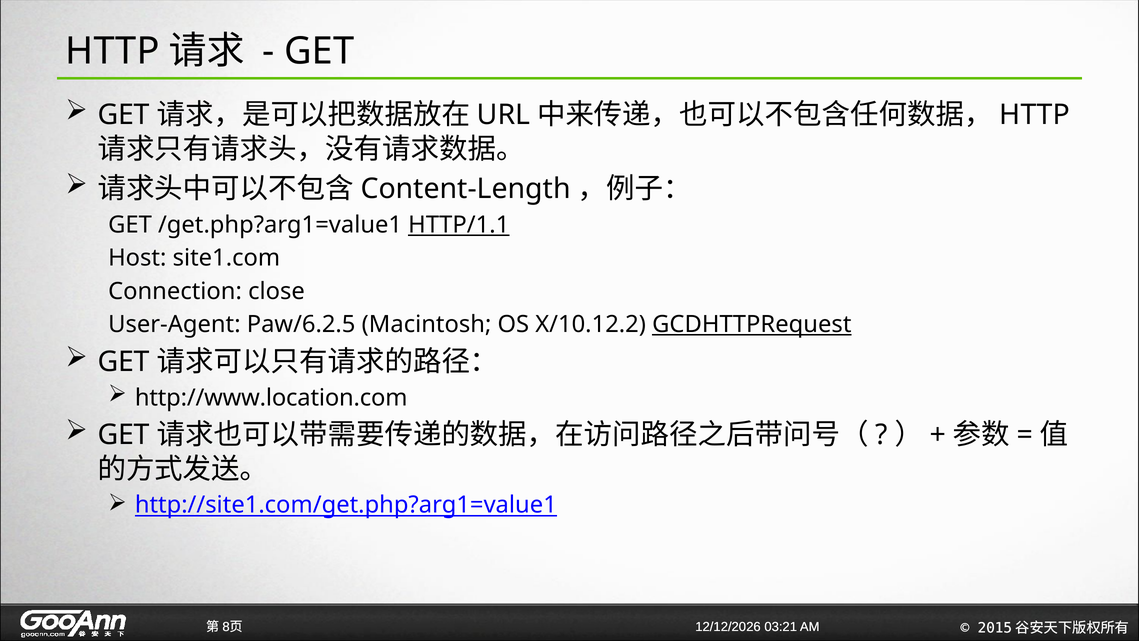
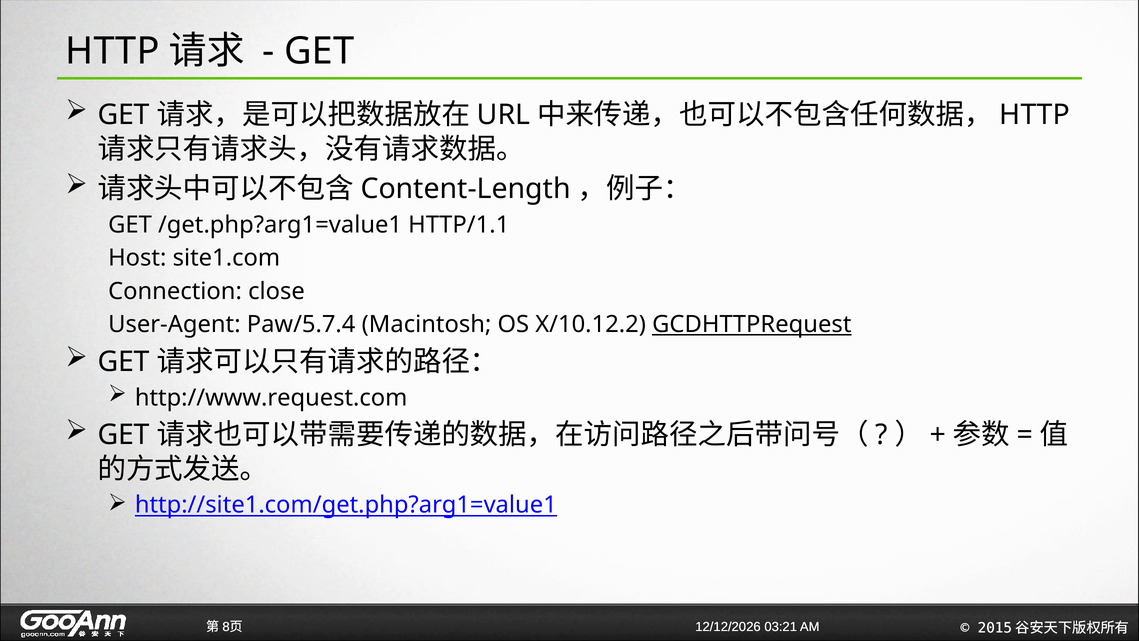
HTTP/1.1 underline: present -> none
Paw/6.2.5: Paw/6.2.5 -> Paw/5.7.4
http://www.location.com: http://www.location.com -> http://www.request.com
